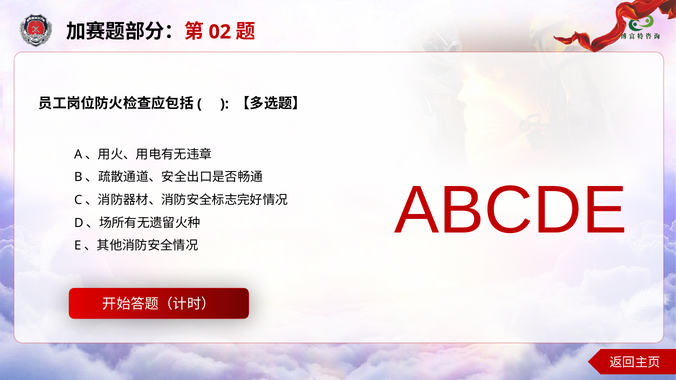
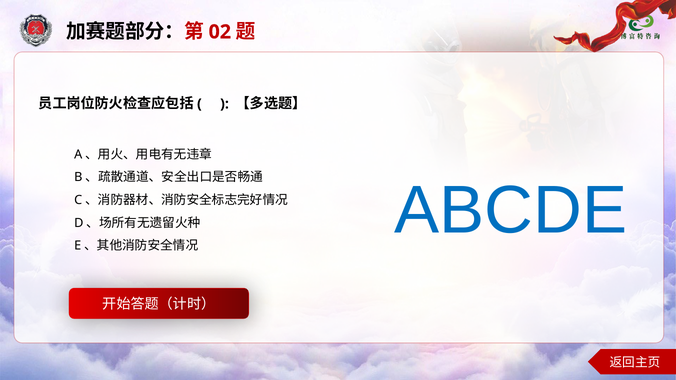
ABCDE colour: red -> blue
